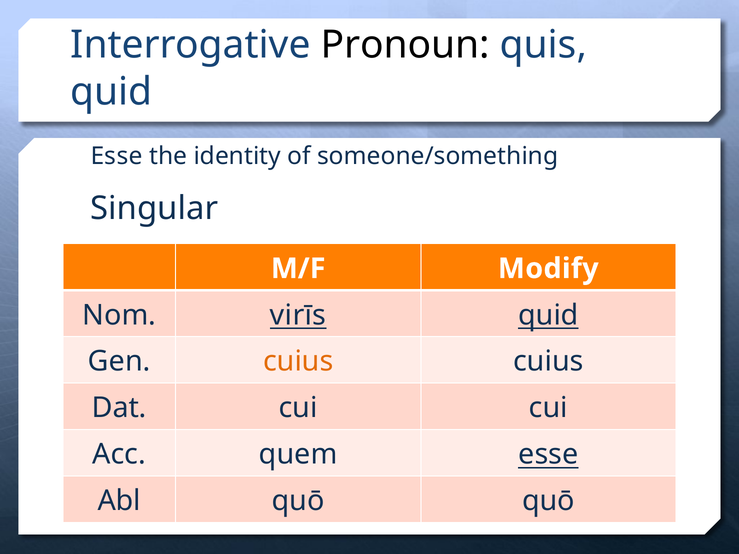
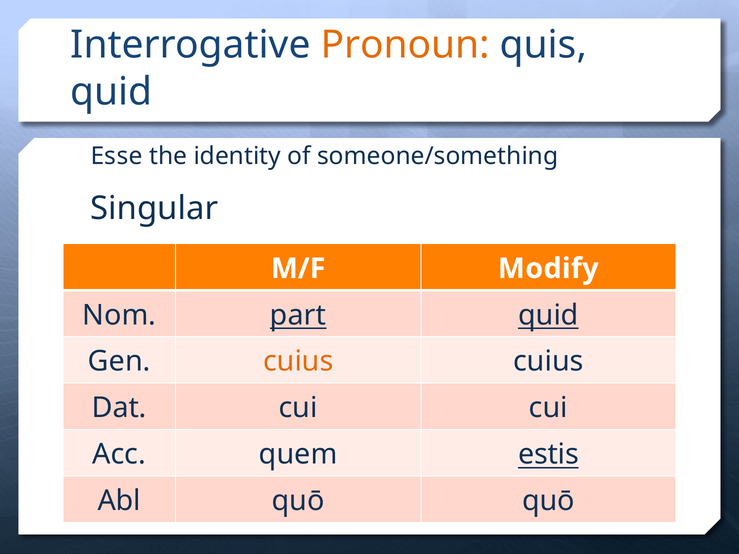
Pronoun colour: black -> orange
virīs: virīs -> part
quem esse: esse -> estis
